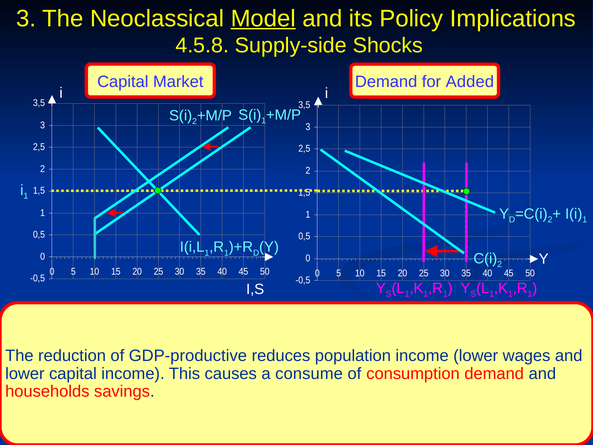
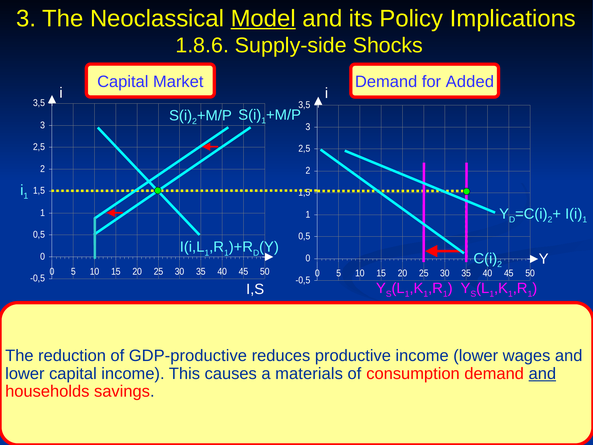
4.5.8: 4.5.8 -> 1.8.6
population: population -> productive
consume: consume -> materials
and at (542, 373) underline: none -> present
